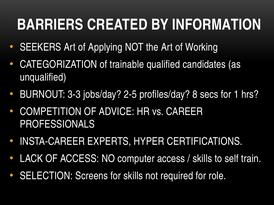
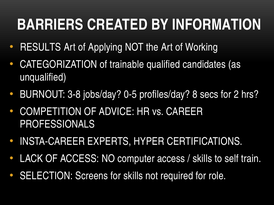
SEEKERS: SEEKERS -> RESULTS
3-3: 3-3 -> 3-8
2-5: 2-5 -> 0-5
1: 1 -> 2
